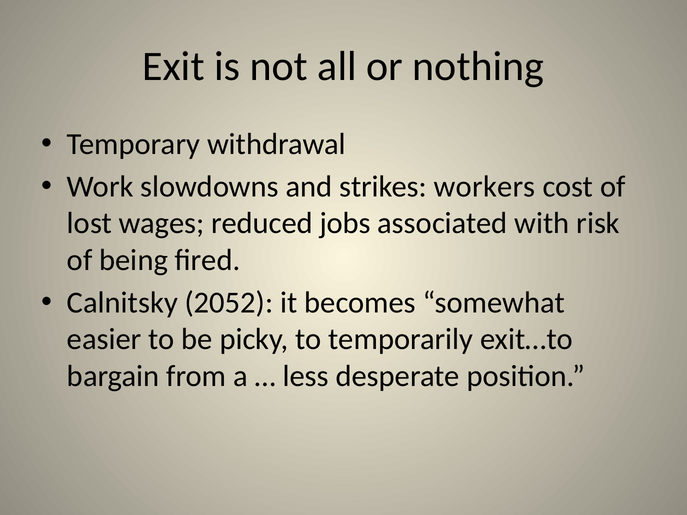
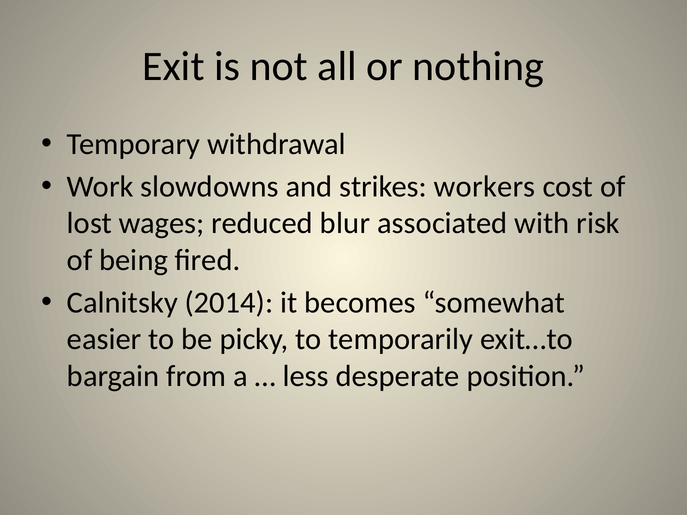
jobs: jobs -> blur
2052: 2052 -> 2014
